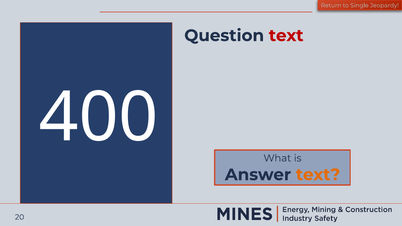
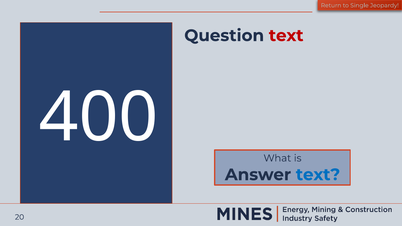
text at (318, 175) colour: orange -> blue
